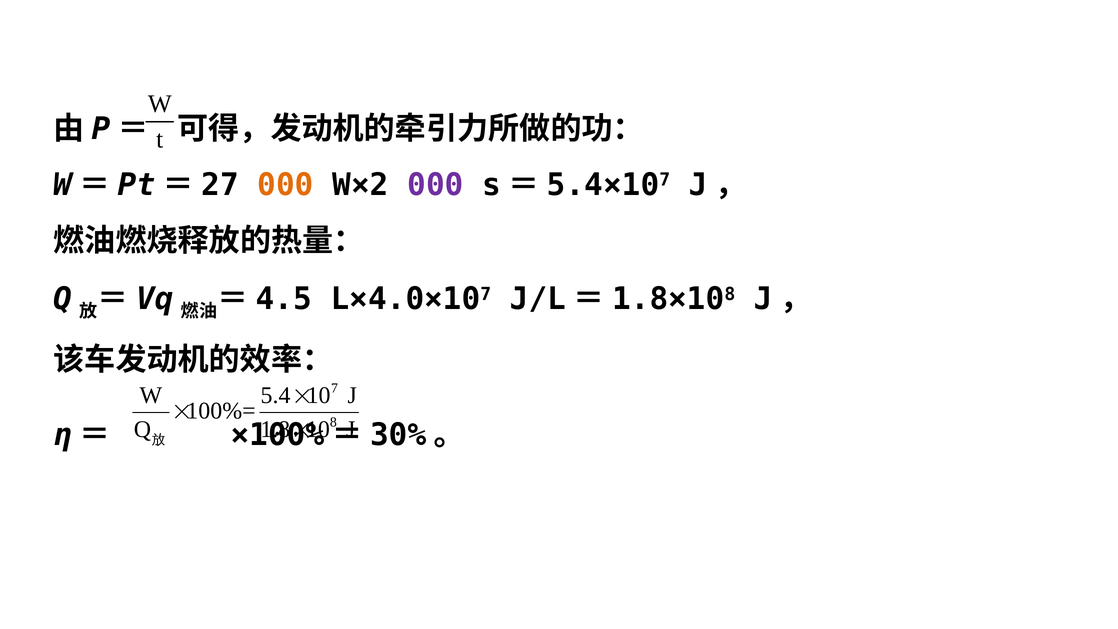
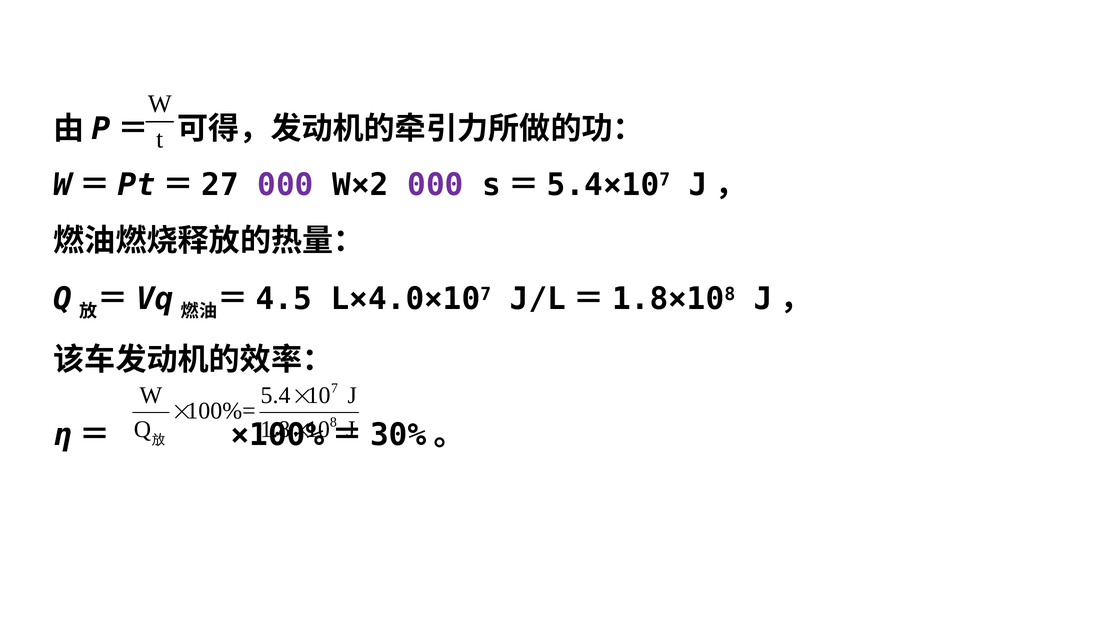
000 at (286, 185) colour: orange -> purple
